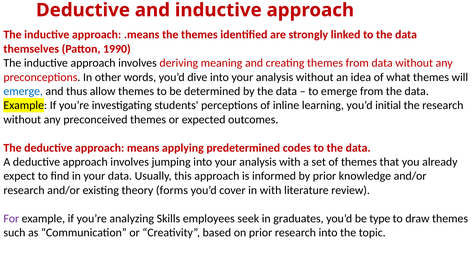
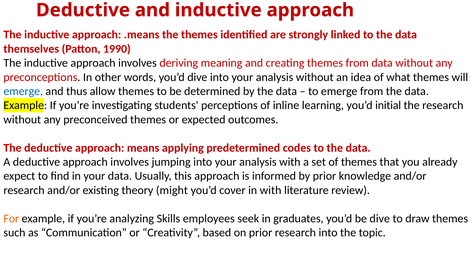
forms: forms -> might
For colour: purple -> orange
be type: type -> dive
